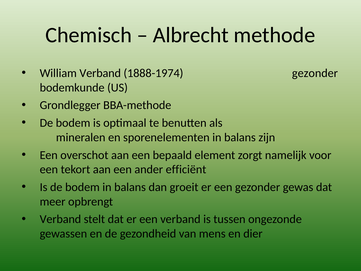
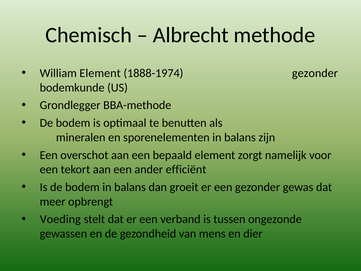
William Verband: Verband -> Element
Verband at (60, 219): Verband -> Voeding
